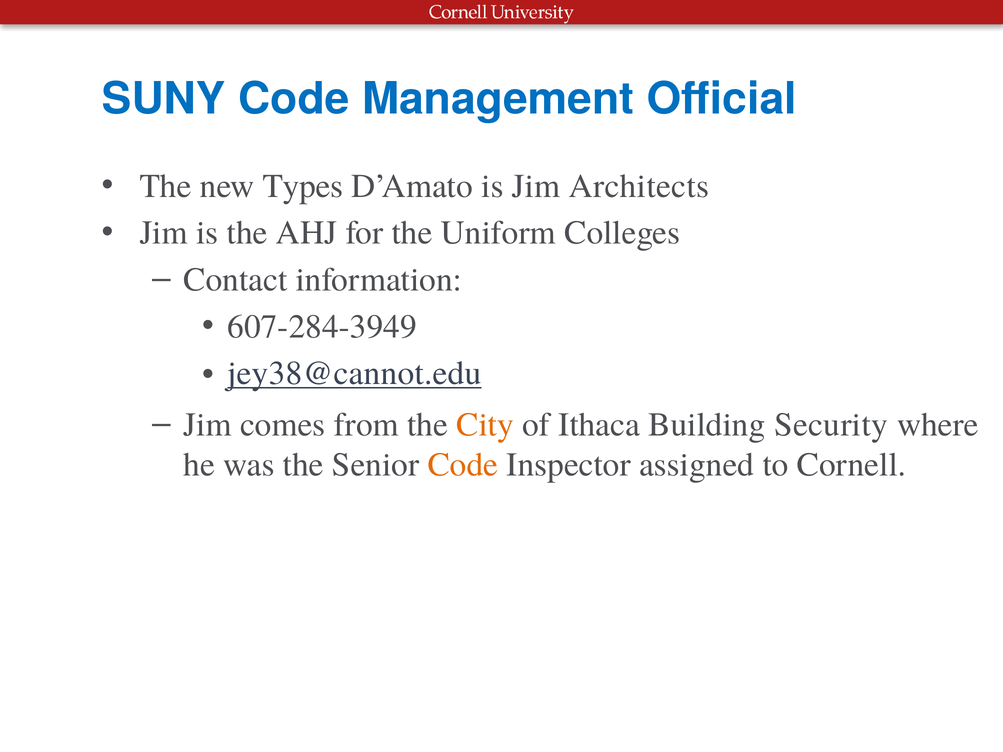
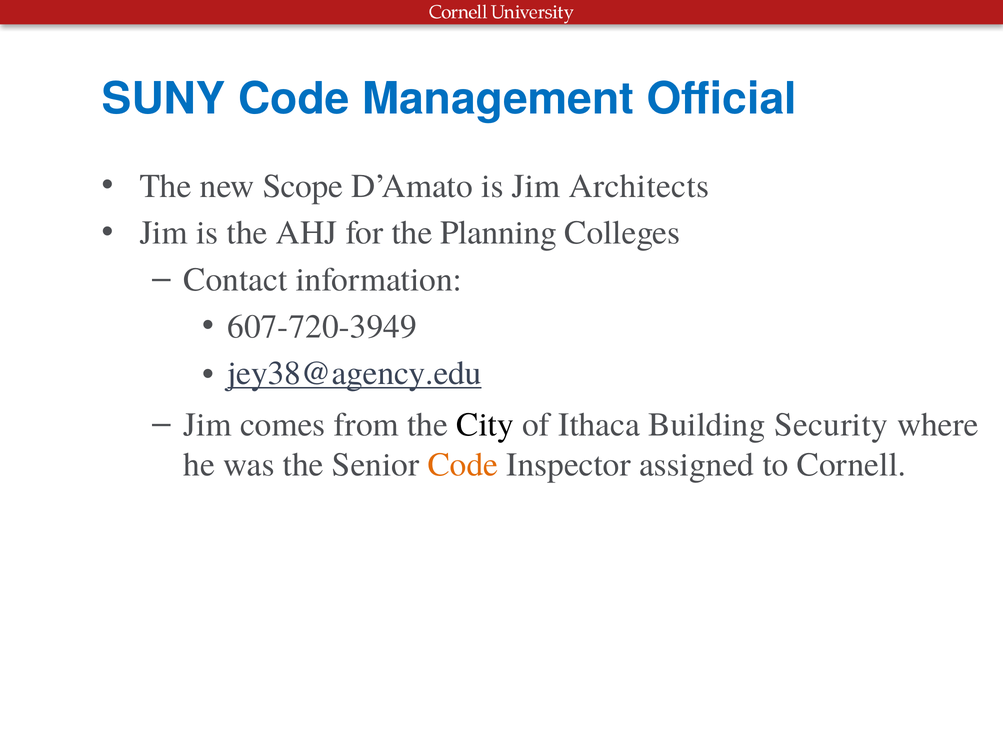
Types: Types -> Scope
Uniform: Uniform -> Planning
607-284-3949: 607-284-3949 -> 607-720-3949
jey38@cannot.edu: jey38@cannot.edu -> jey38@agency.edu
City colour: orange -> black
